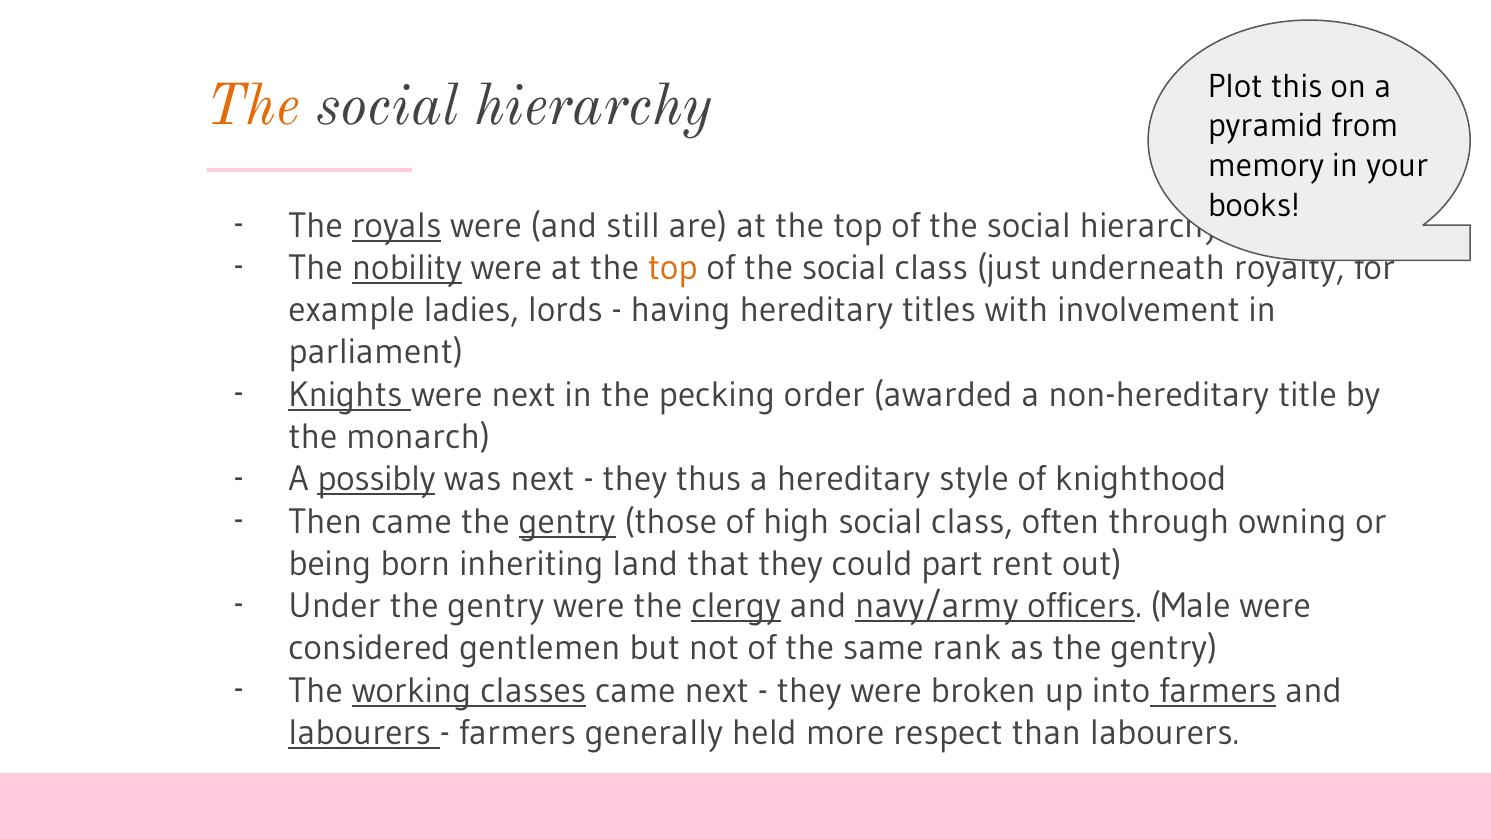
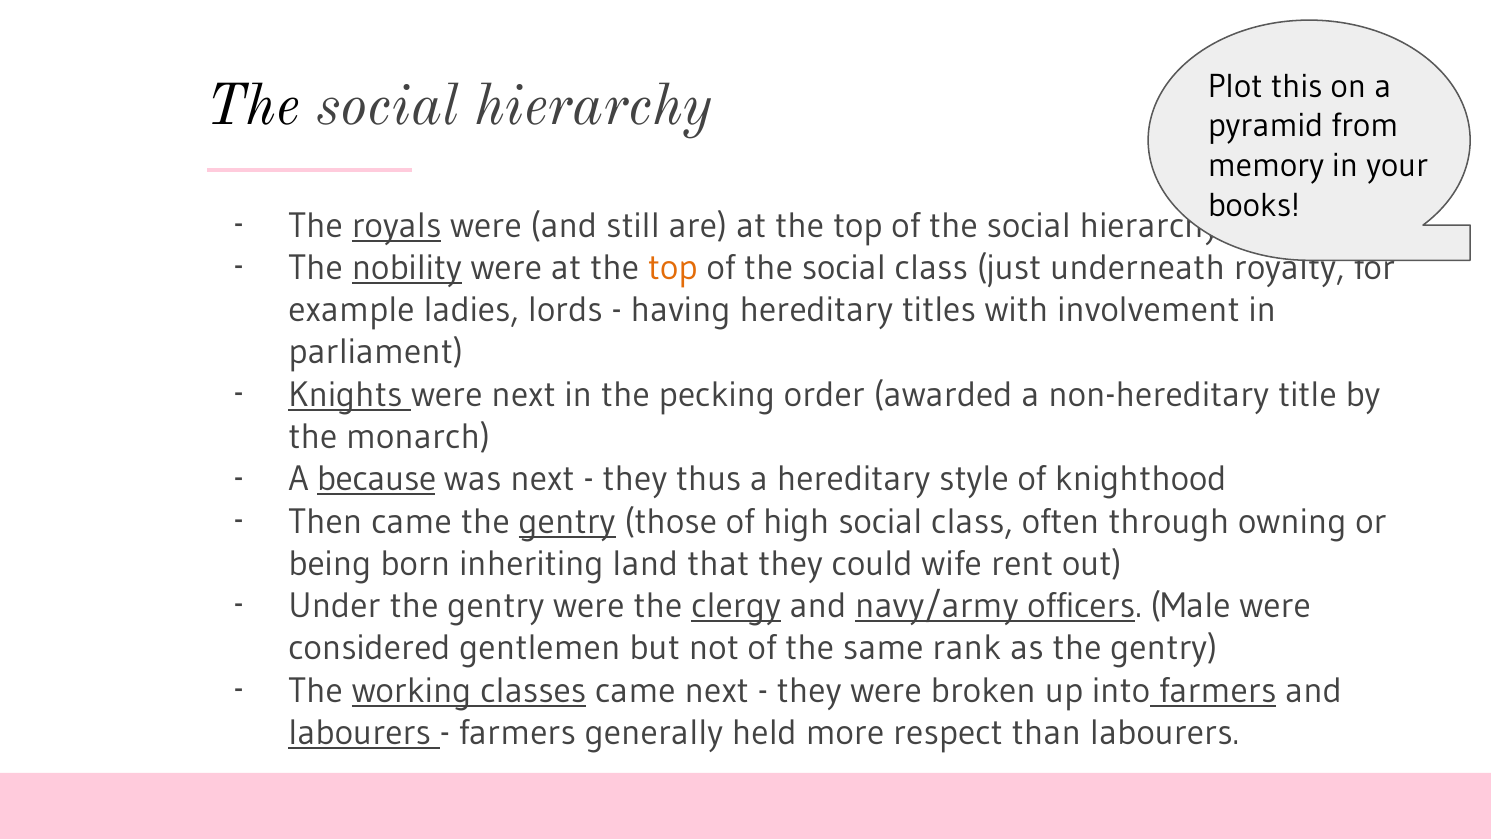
The at (254, 105) colour: orange -> black
possibly: possibly -> because
part: part -> wife
